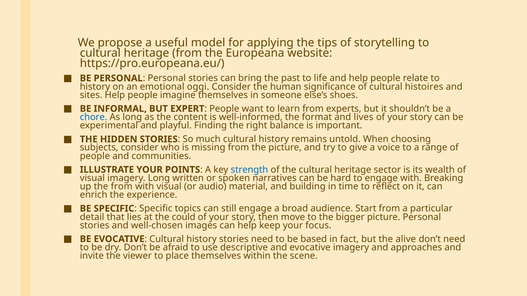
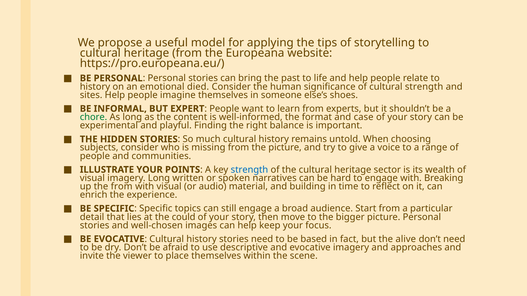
oggi: oggi -> died
cultural histoires: histoires -> strength
chore colour: blue -> green
lives: lives -> case
